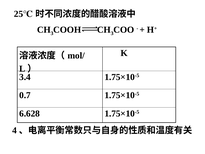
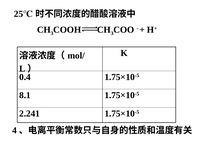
3.4: 3.4 -> 0.4
0.7: 0.7 -> 8.1
6.628: 6.628 -> 2.241
